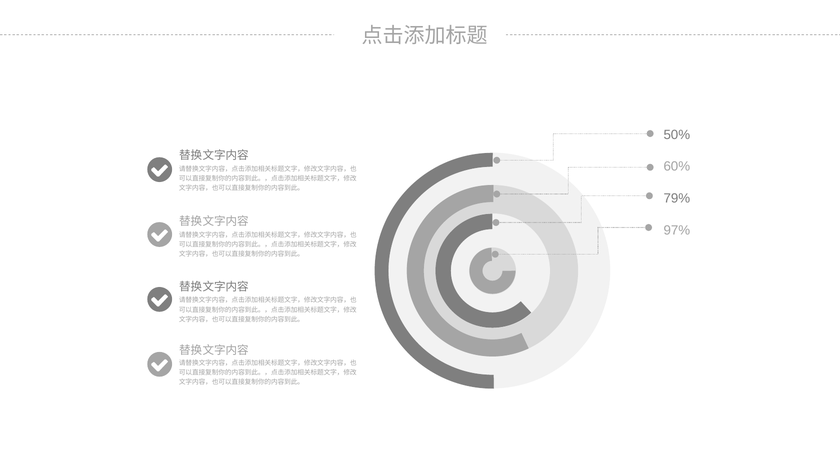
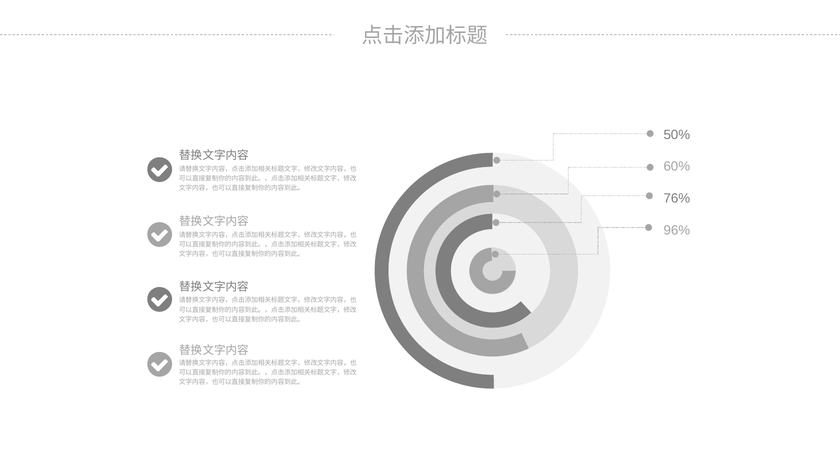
79%: 79% -> 76%
97%: 97% -> 96%
